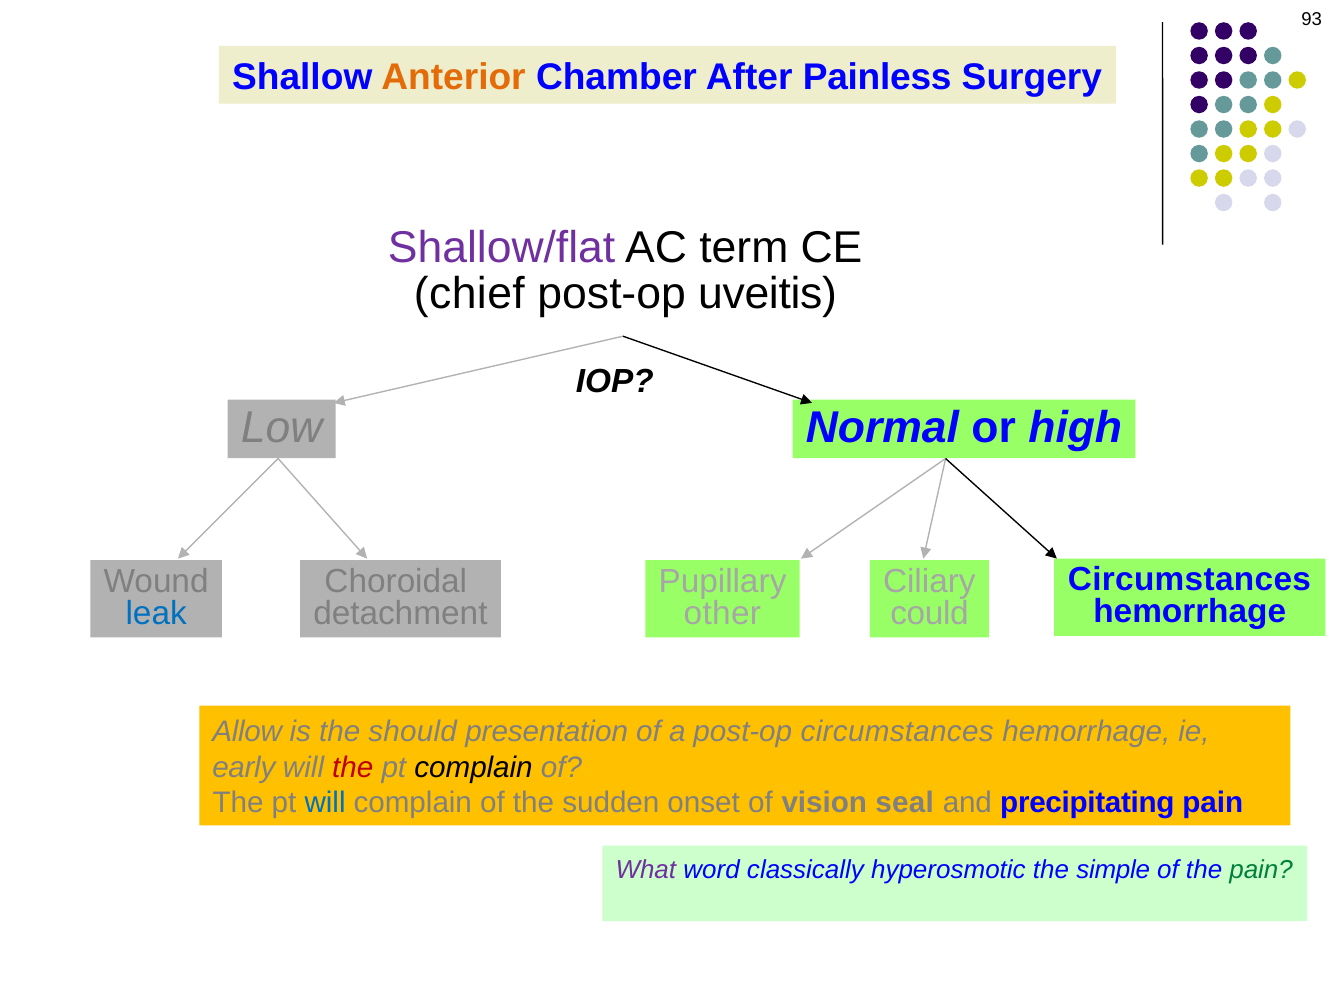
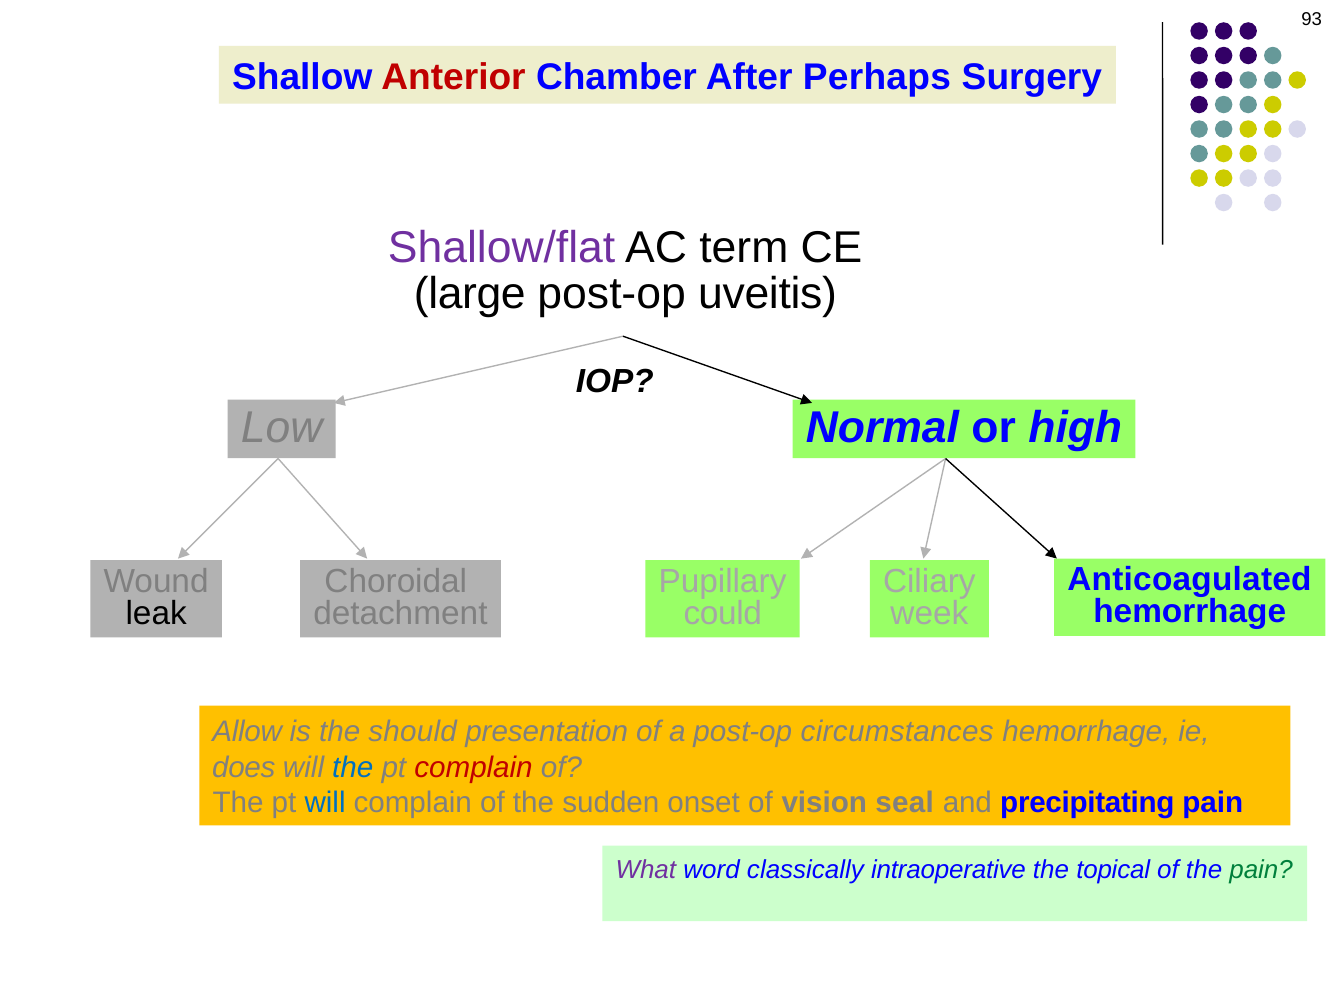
Anterior colour: orange -> red
Painless: Painless -> Perhaps
chief: chief -> large
Circumstances at (1189, 580): Circumstances -> Anticoagulated
leak colour: blue -> black
other: other -> could
could: could -> week
early: early -> does
the at (353, 768) colour: red -> blue
complain at (474, 768) colour: black -> red
hyperosmotic: hyperosmotic -> intraoperative
simple: simple -> topical
